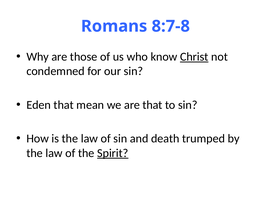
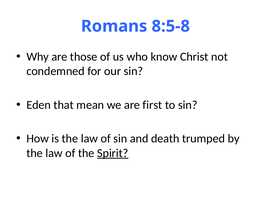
8:7-8: 8:7-8 -> 8:5-8
Christ underline: present -> none
are that: that -> first
